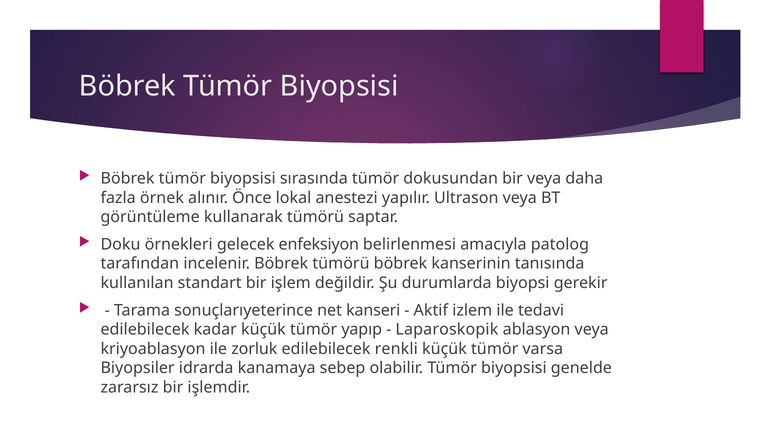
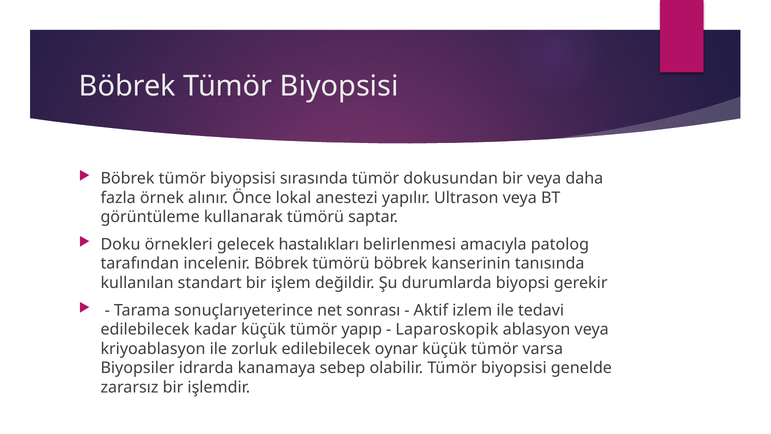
enfeksiyon: enfeksiyon -> hastalıkları
kanseri: kanseri -> sonrası
renkli: renkli -> oynar
